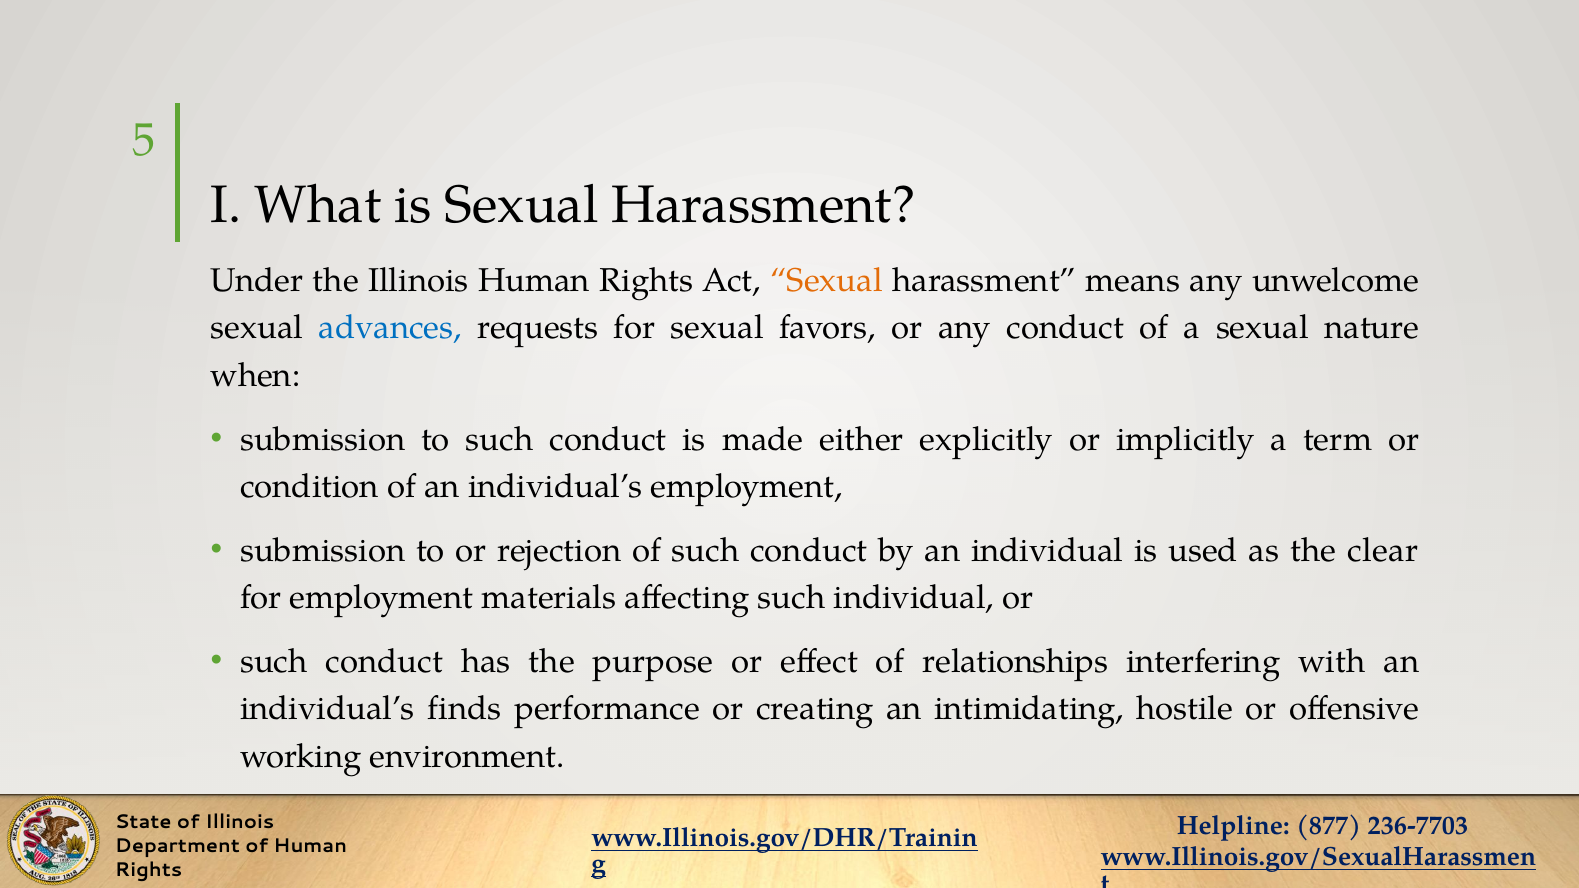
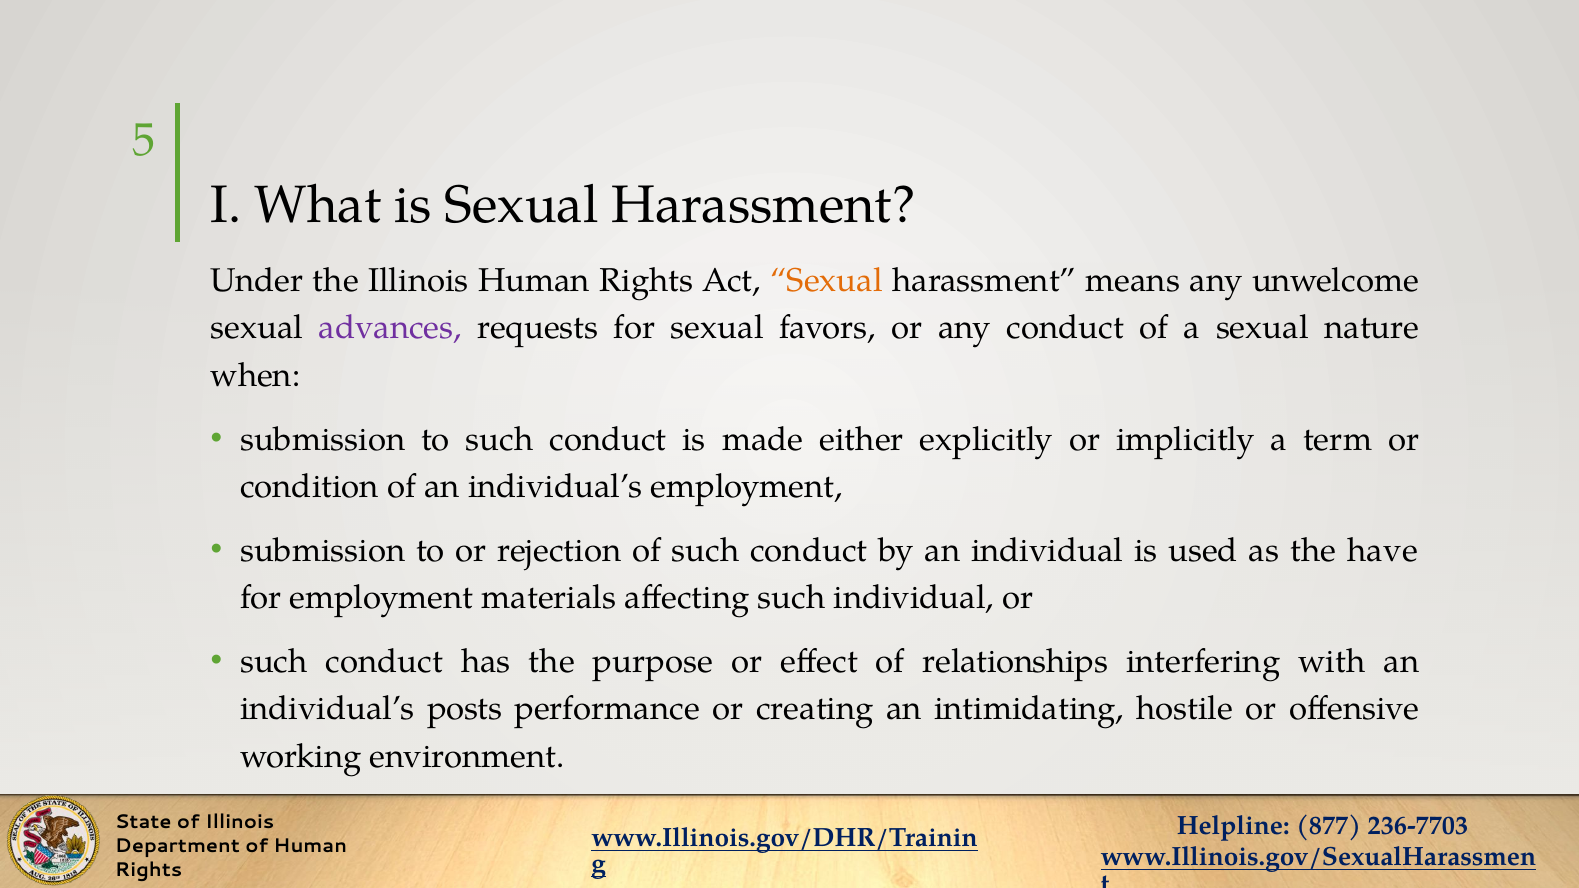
advances colour: blue -> purple
clear: clear -> have
finds: finds -> posts
